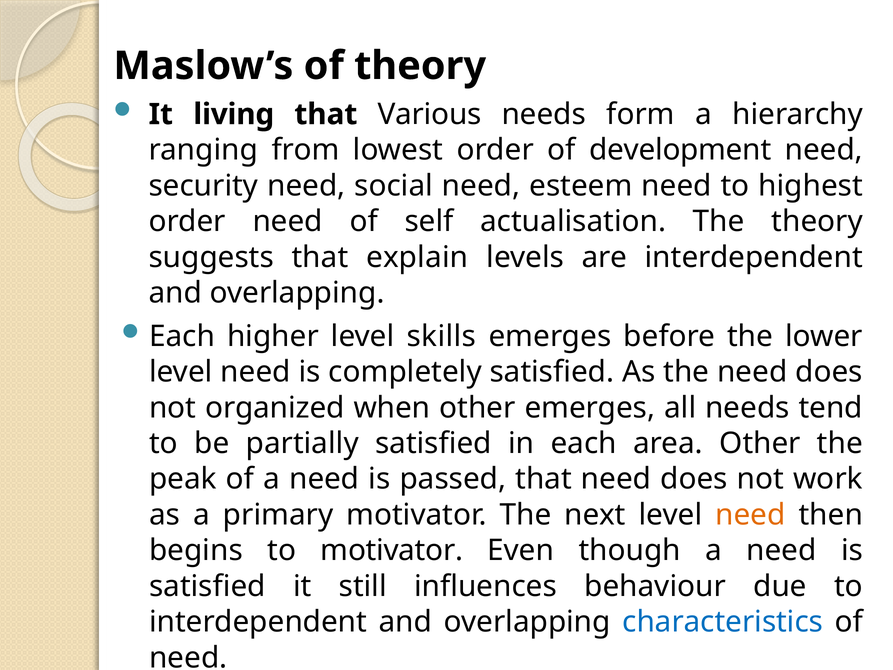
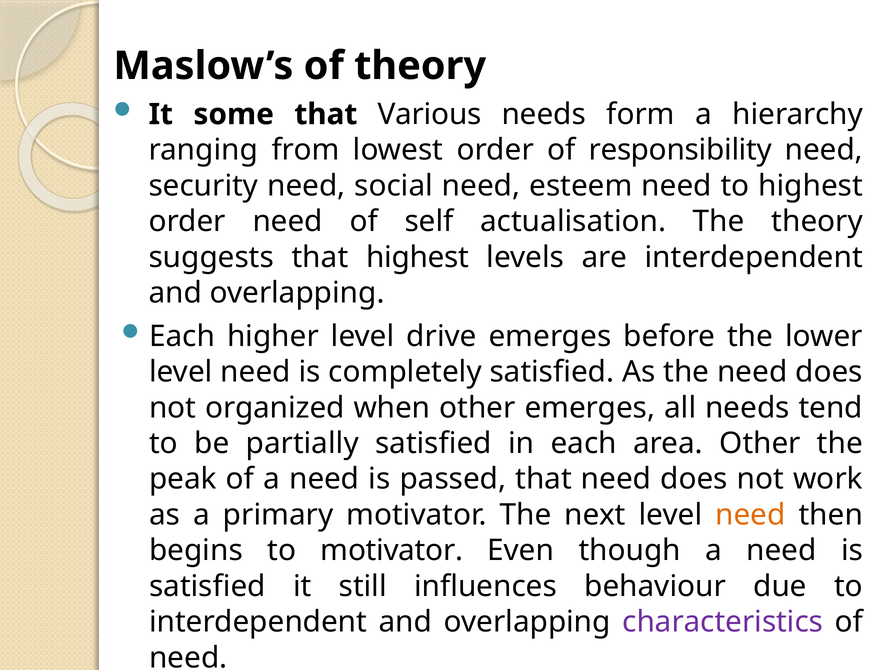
living: living -> some
development: development -> responsibility
that explain: explain -> highest
skills: skills -> drive
characteristics colour: blue -> purple
